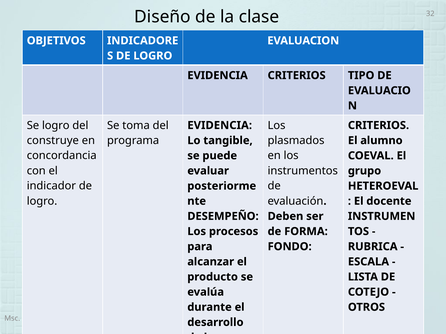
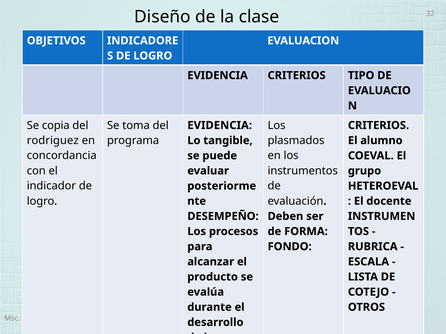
Se logro: logro -> copia
construye at (53, 141): construye -> rodriguez
